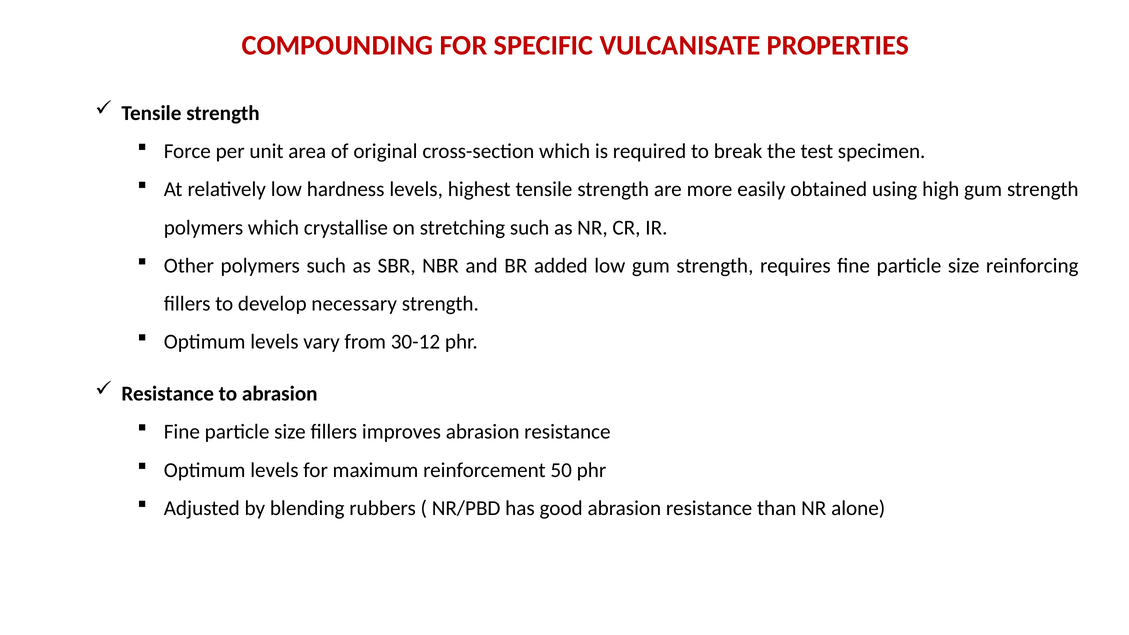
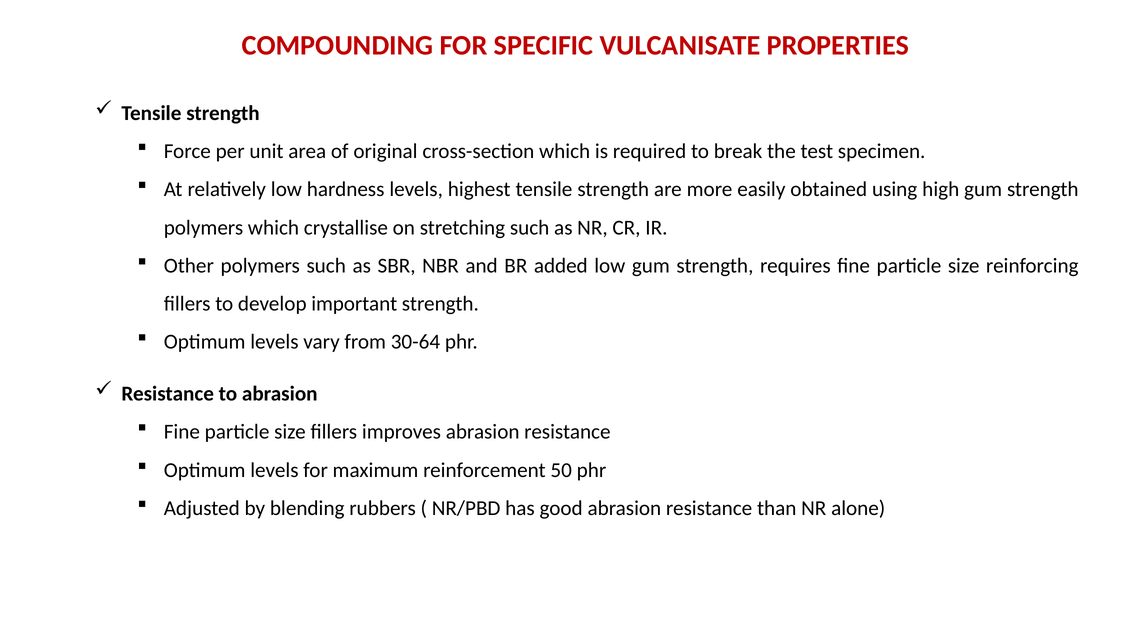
necessary: necessary -> important
30-12: 30-12 -> 30-64
